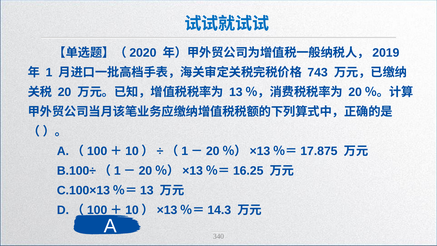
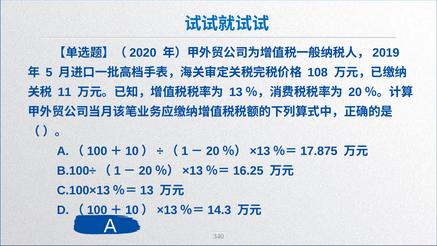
1: 1 -> 5
743: 743 -> 108
20: 20 -> 11
